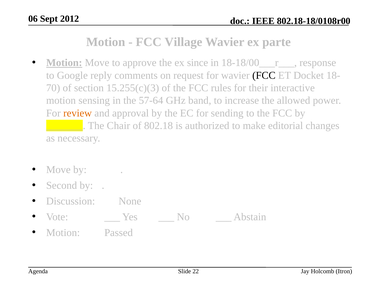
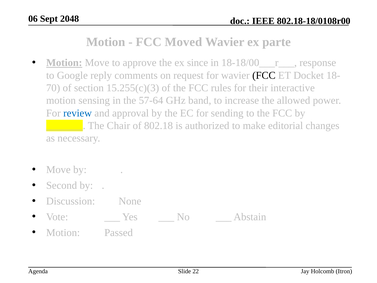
2012: 2012 -> 2048
Village: Village -> Moved
review colour: orange -> blue
